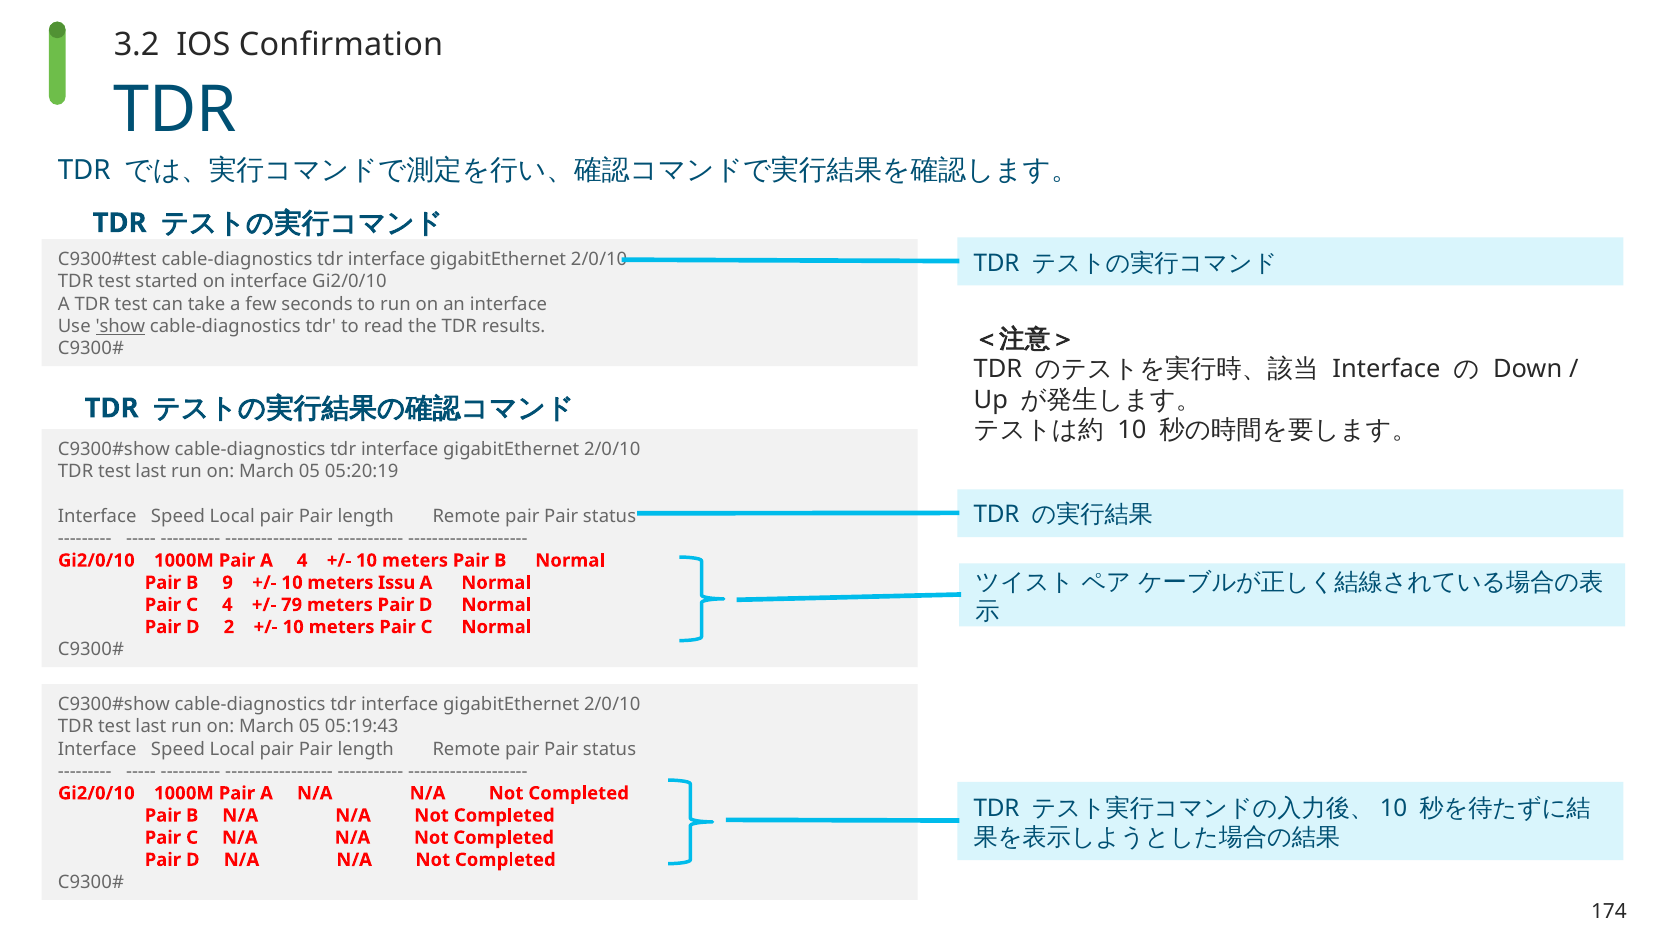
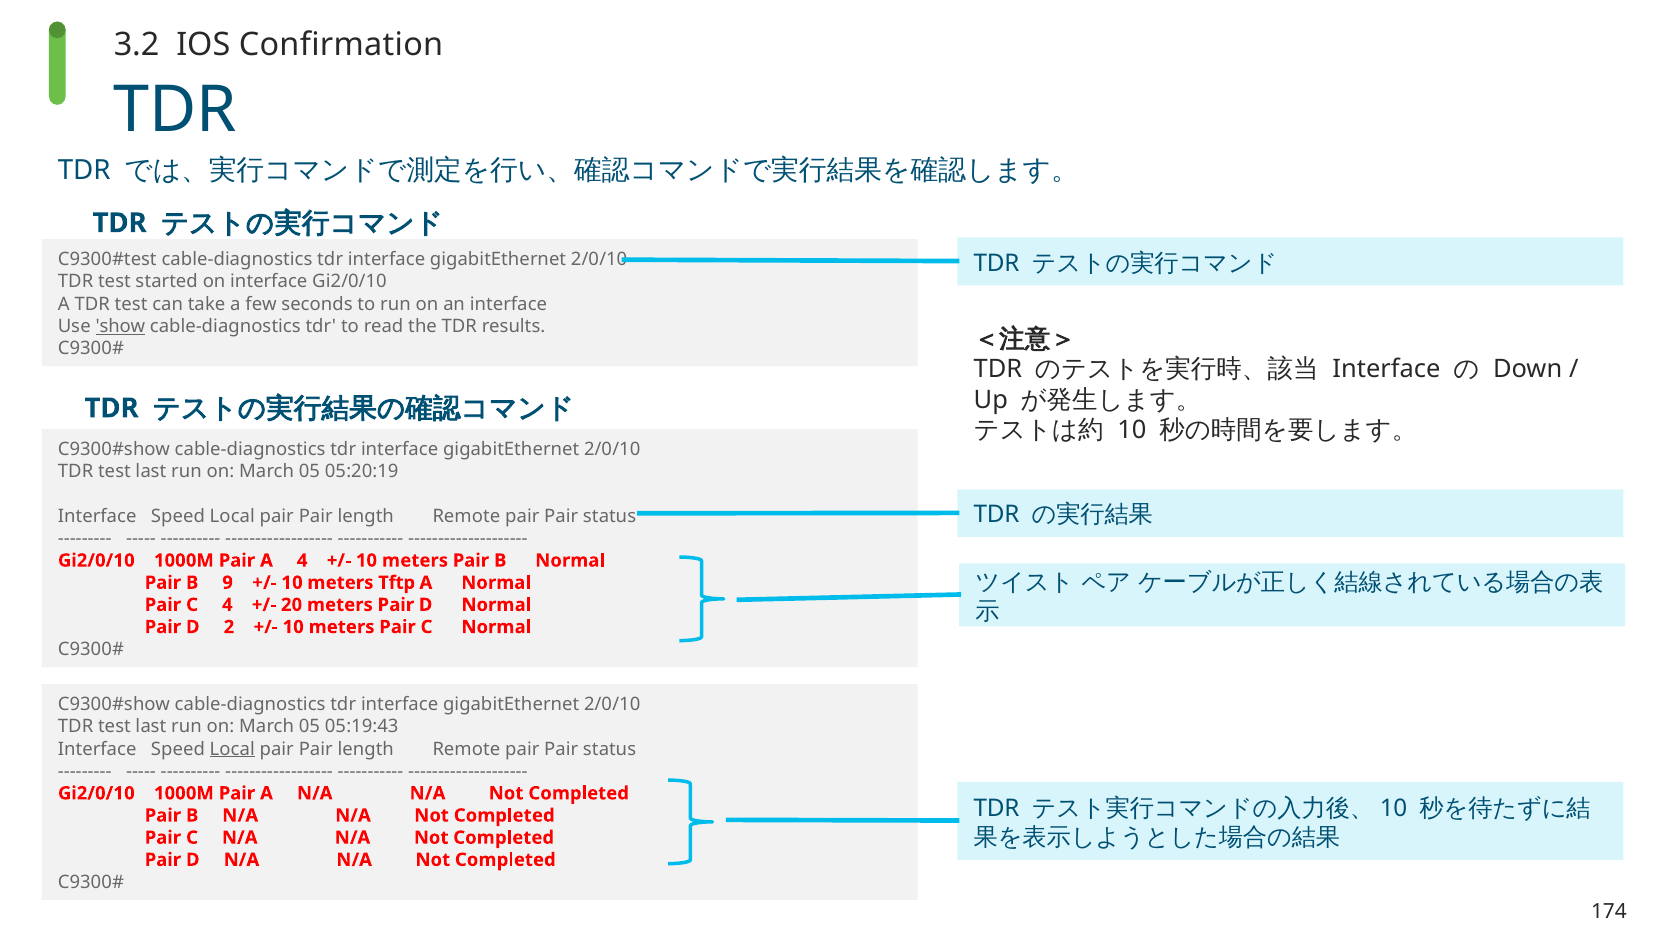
Issu: Issu -> Tftp
79: 79 -> 20
Local at (232, 749) underline: none -> present
